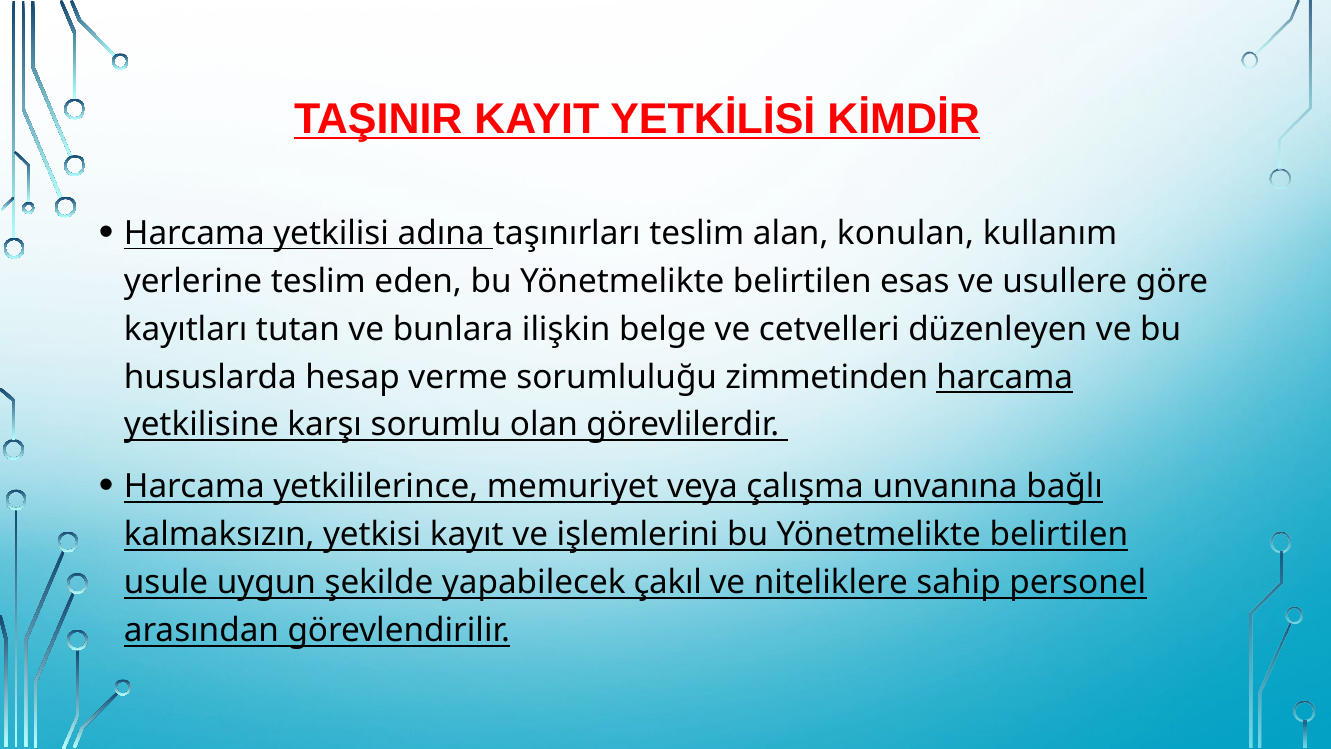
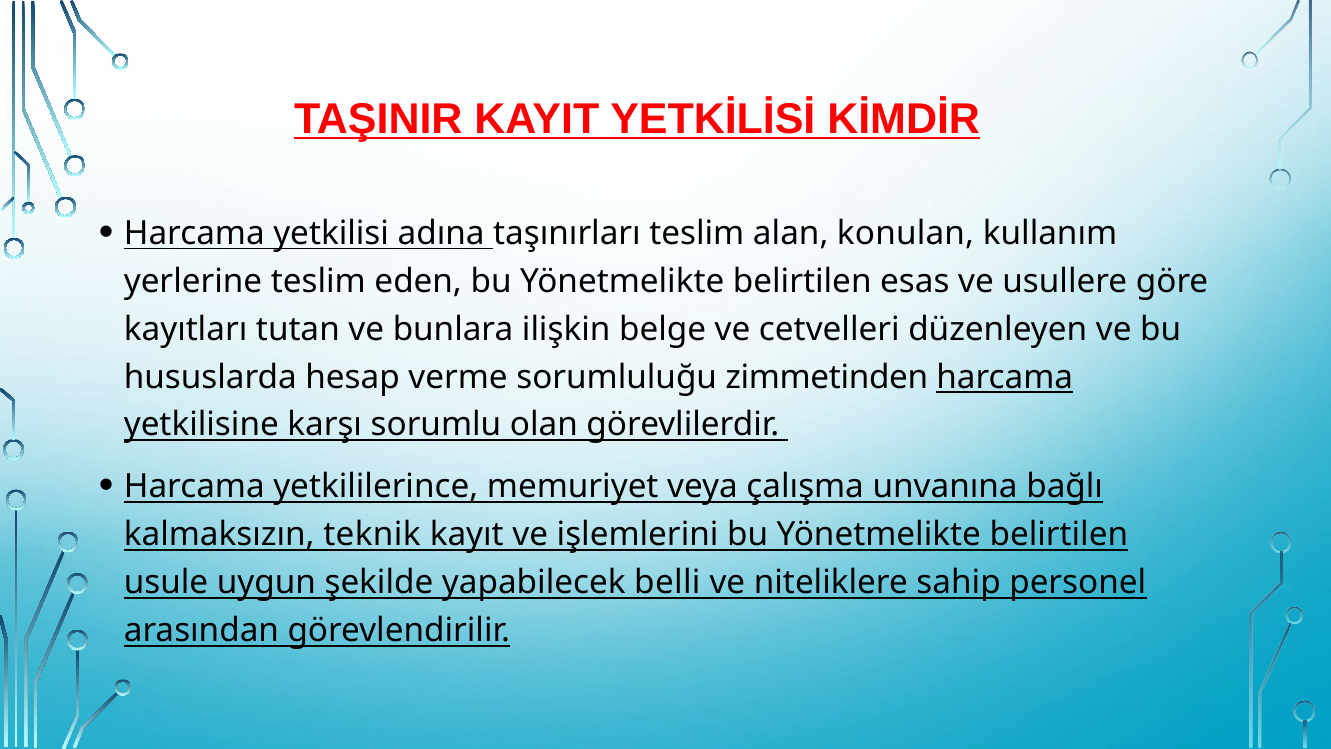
yetkisi: yetkisi -> teknik
çakıl: çakıl -> belli
